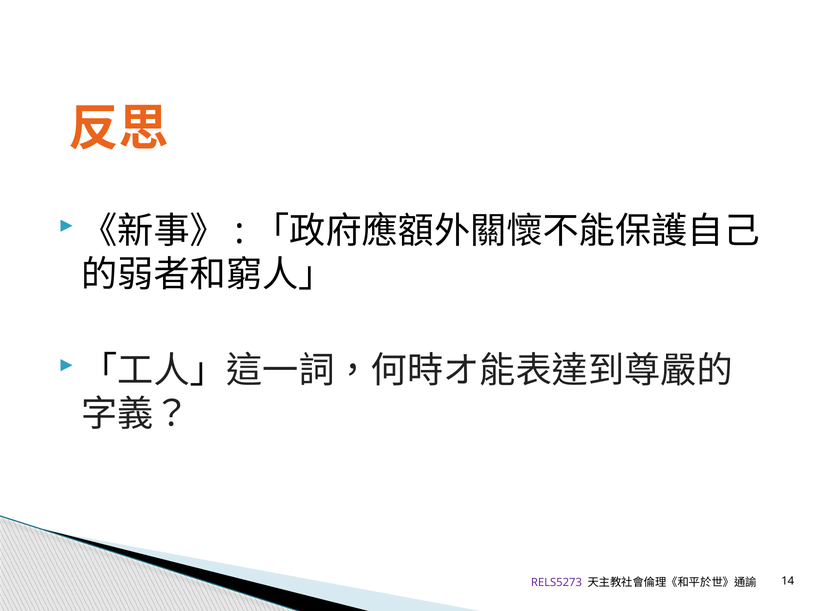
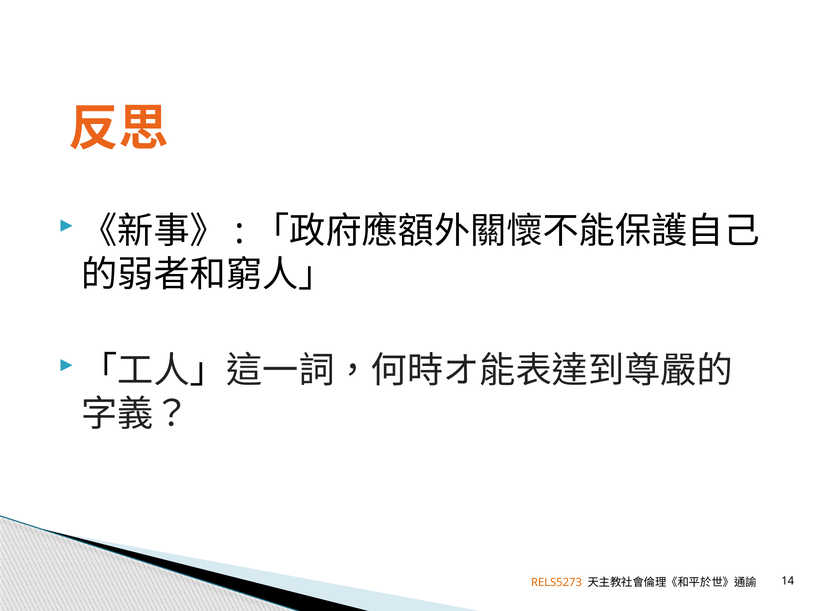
RELS5273 colour: purple -> orange
